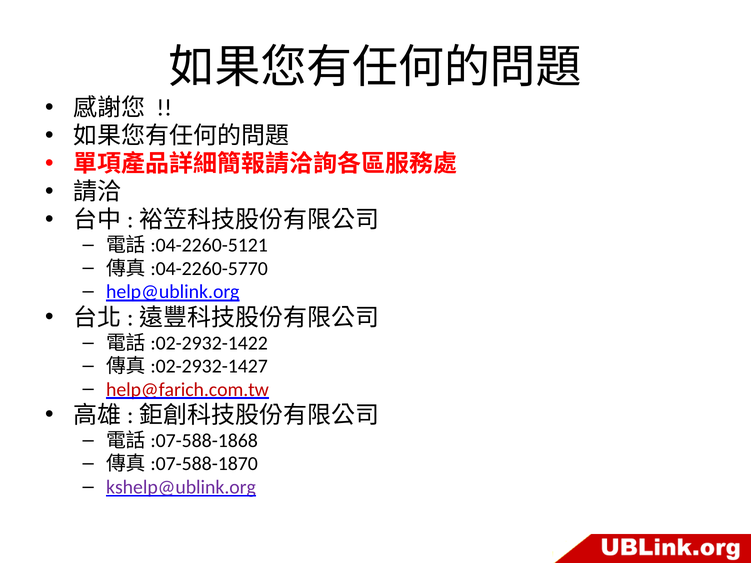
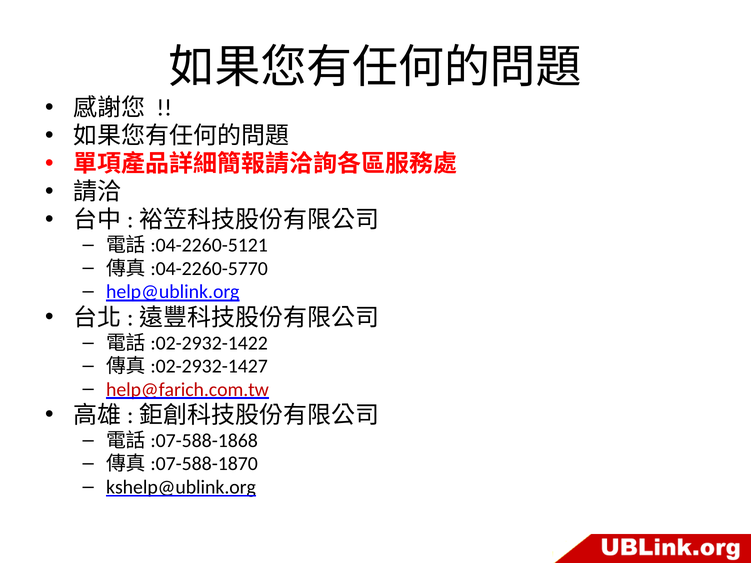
kshelp@ublink.org colour: purple -> black
